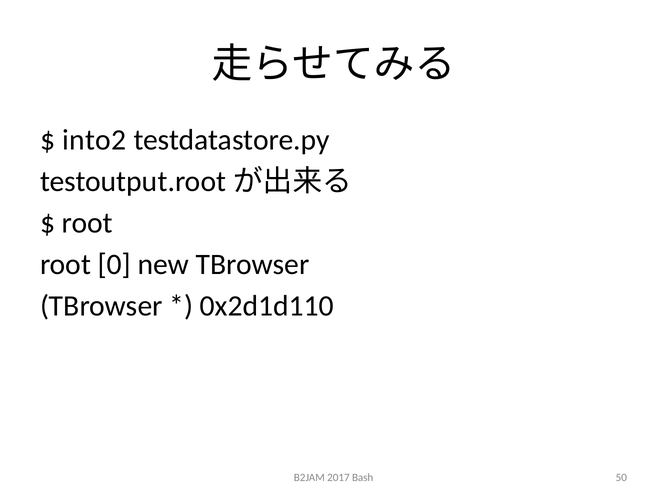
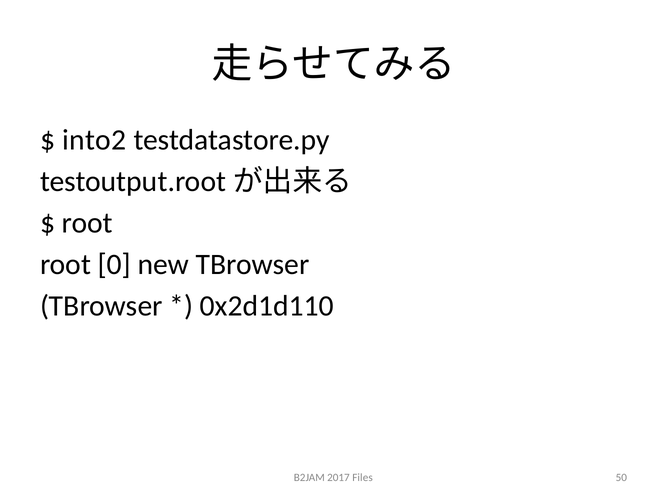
Bash: Bash -> Files
